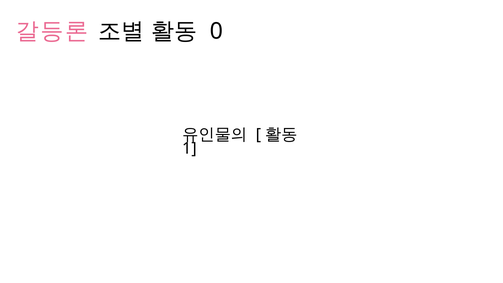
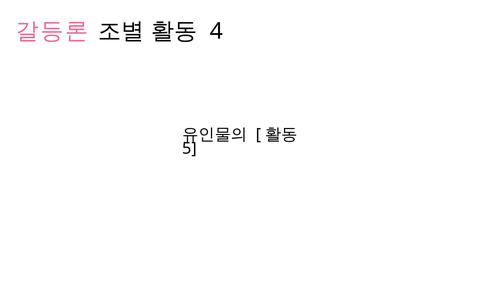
0: 0 -> 4
1: 1 -> 5
